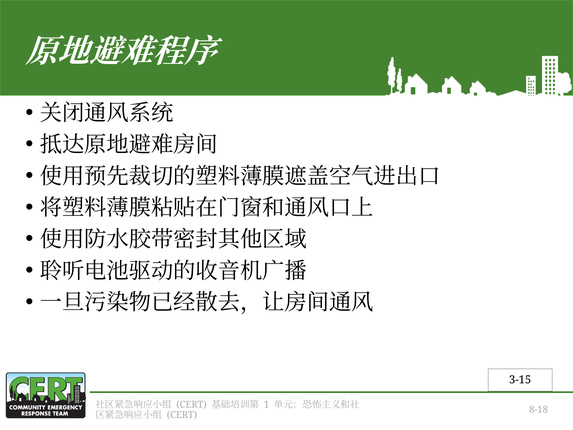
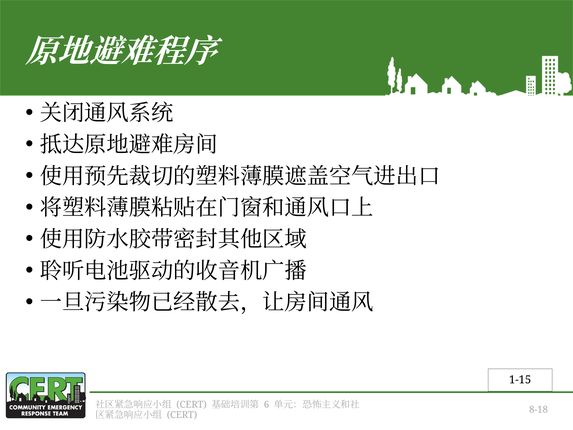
3-15: 3-15 -> 1-15
1: 1 -> 6
